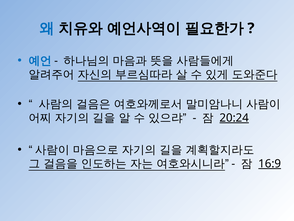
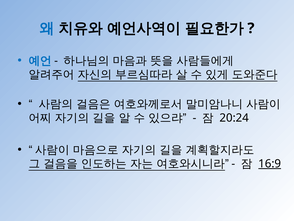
20:24 underline: present -> none
